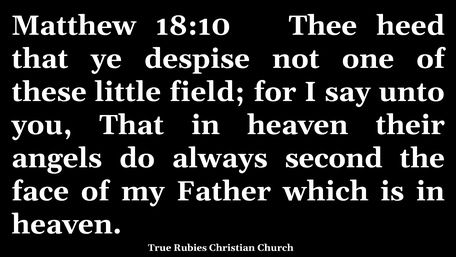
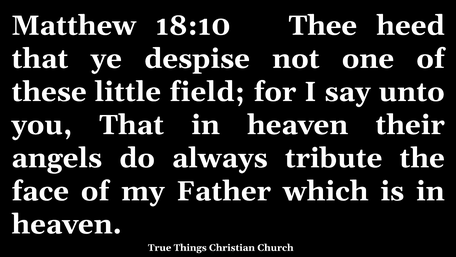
second: second -> tribute
Rubies: Rubies -> Things
